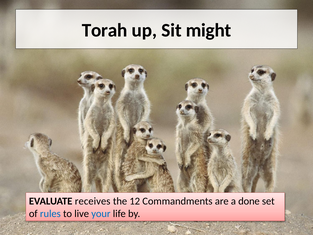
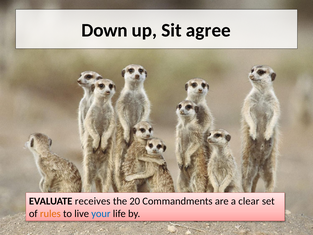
Torah: Torah -> Down
might: might -> agree
12: 12 -> 20
done: done -> clear
rules colour: blue -> orange
